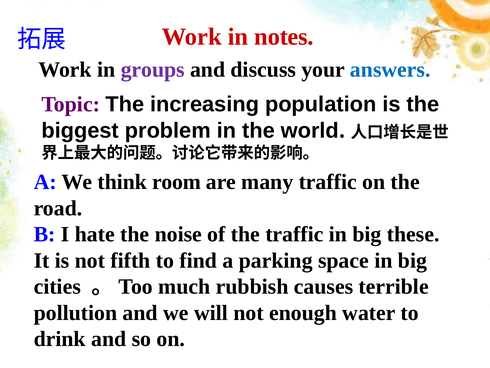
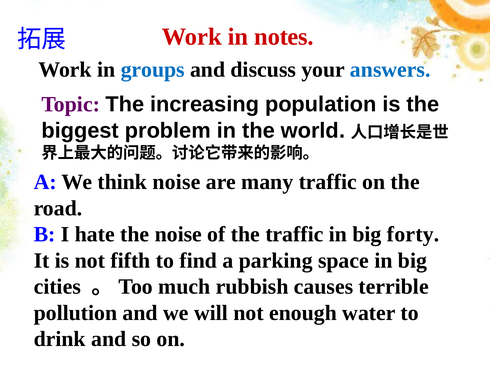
groups colour: purple -> blue
think room: room -> noise
these: these -> forty
